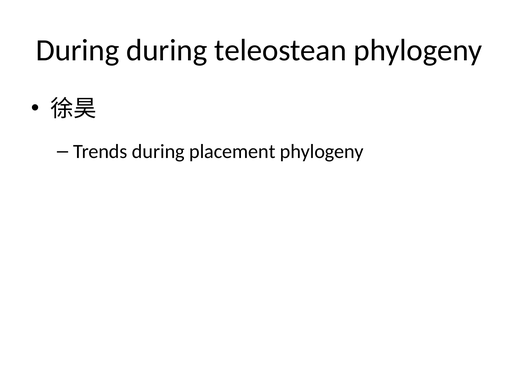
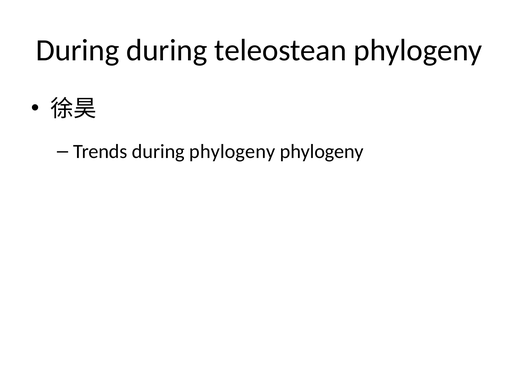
during placement: placement -> phylogeny
